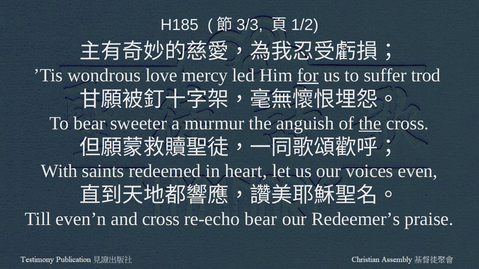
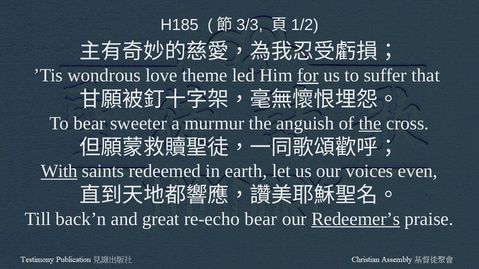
mercy: mercy -> theme
trod: trod -> that
With underline: none -> present
heart: heart -> earth
even’n: even’n -> back’n
and cross: cross -> great
Redeemer’s underline: none -> present
